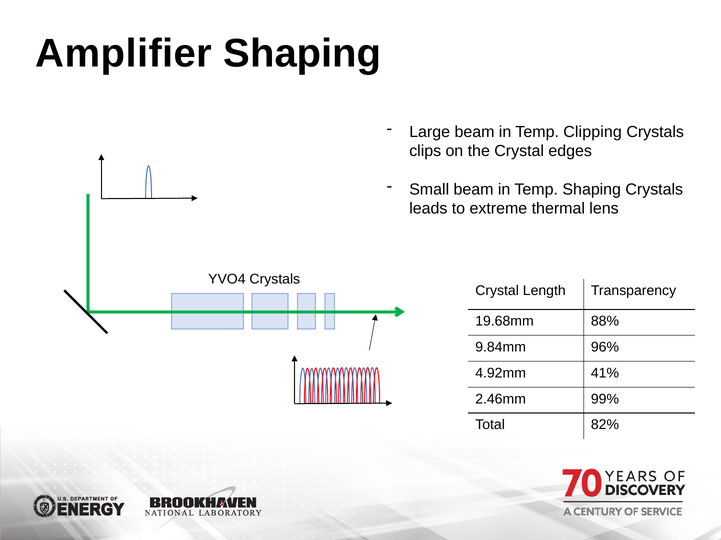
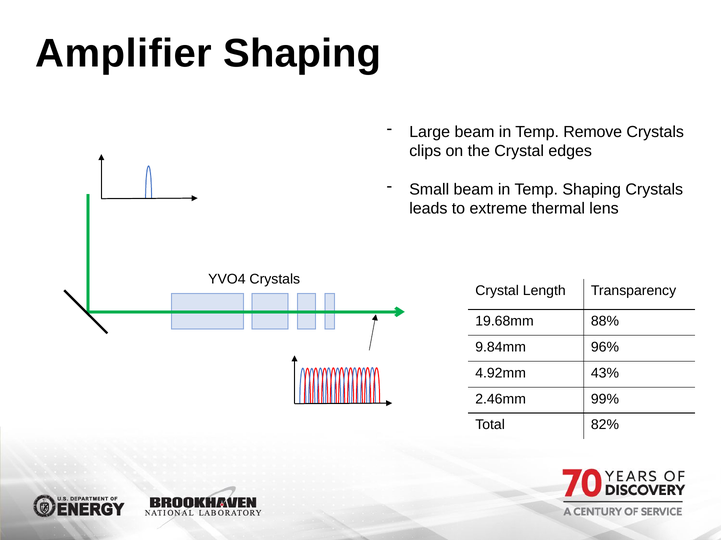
Clipping: Clipping -> Remove
41%: 41% -> 43%
